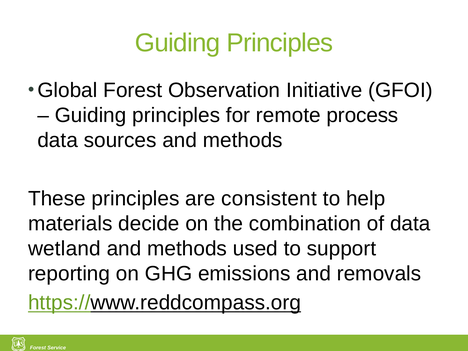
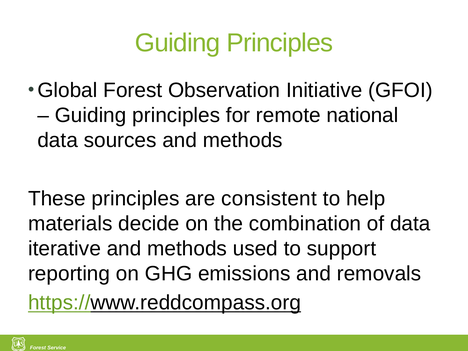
process: process -> national
wetland: wetland -> iterative
